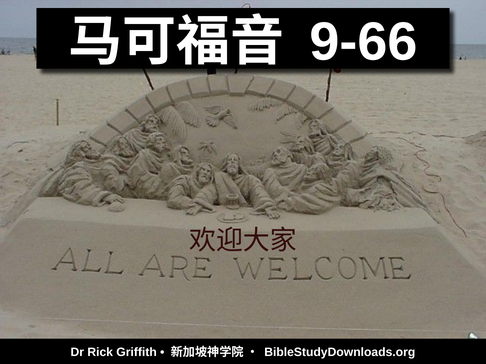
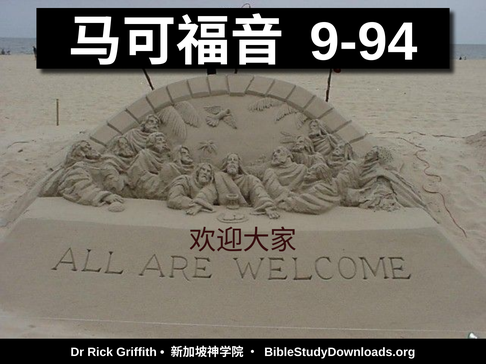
9-66: 9-66 -> 9-94
